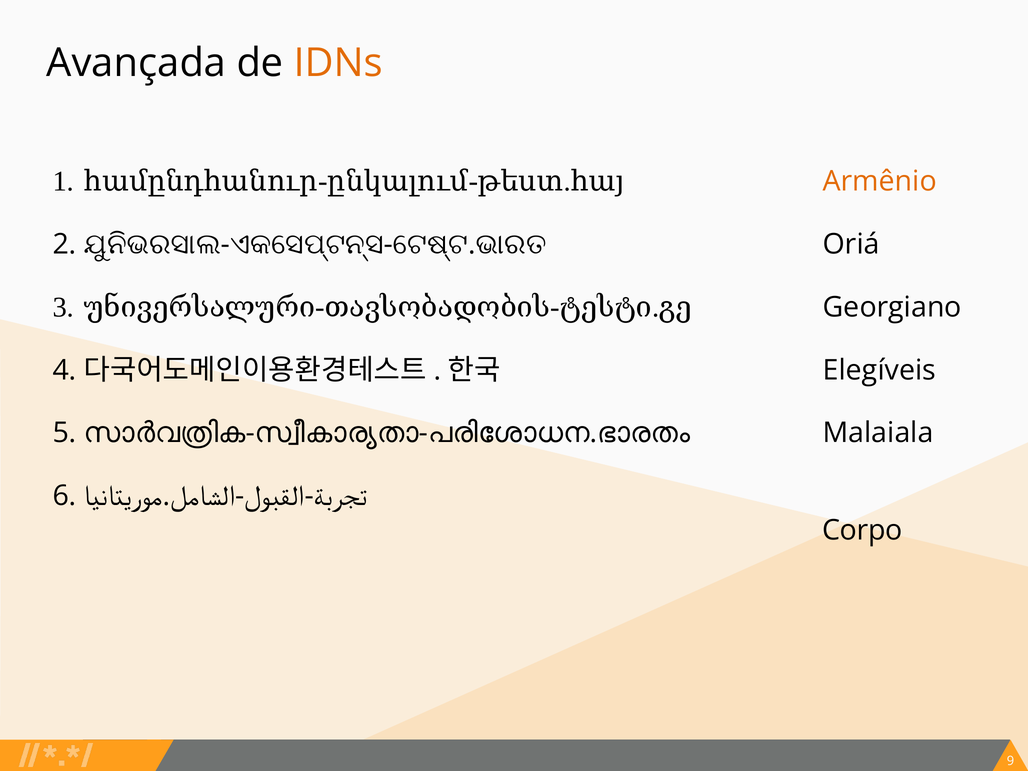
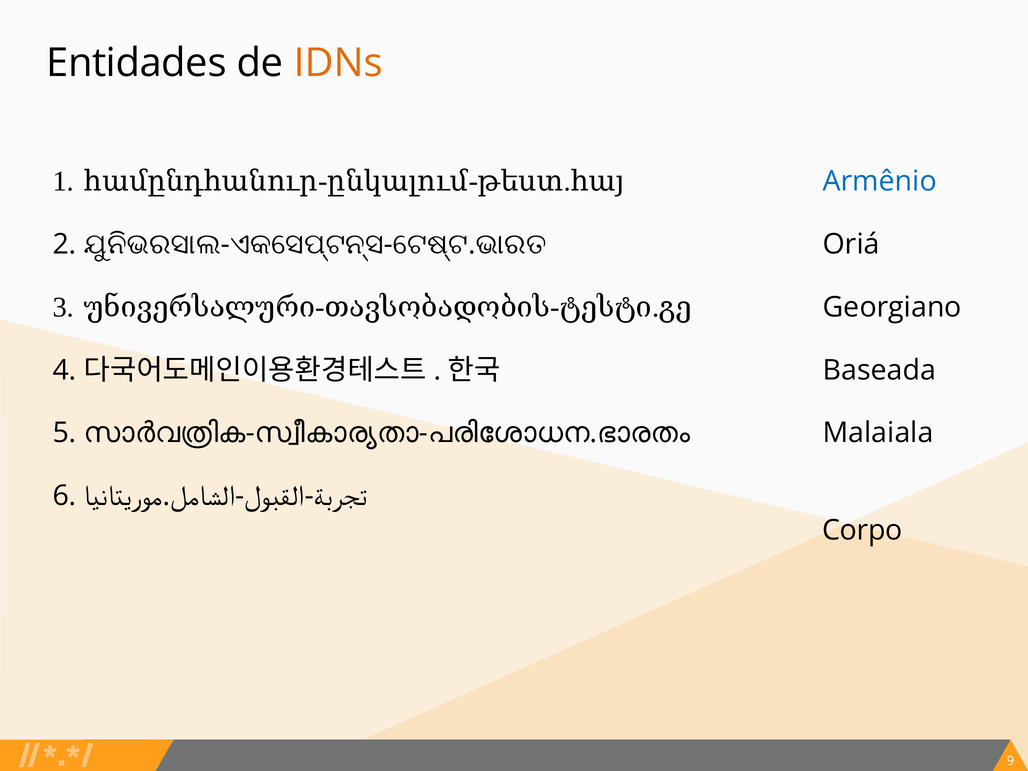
Avançada: Avançada -> Entidades
Armênio colour: orange -> blue
Elegíveis: Elegíveis -> Baseada
